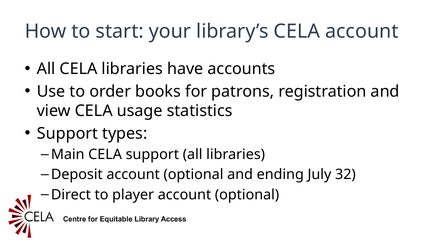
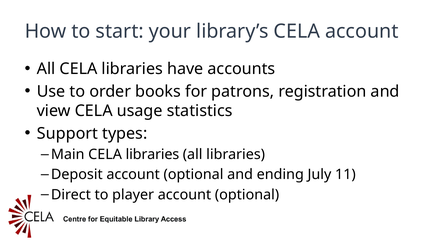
Main CELA support: support -> libraries
32: 32 -> 11
